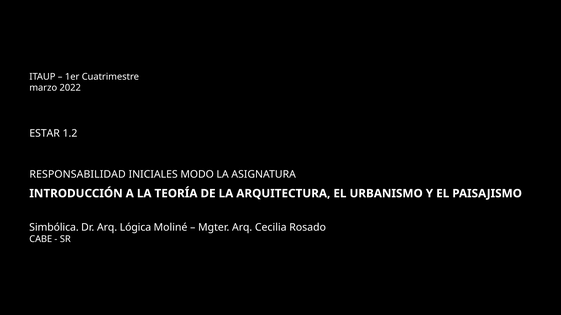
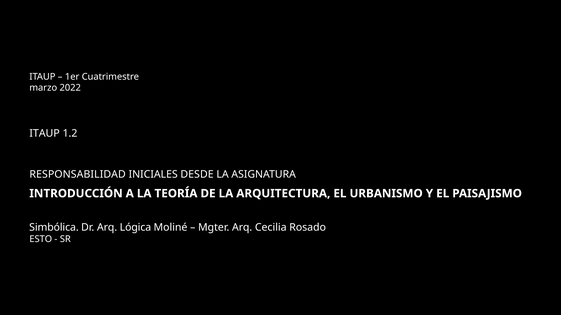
ESTAR at (45, 134): ESTAR -> ITAUP
MODO: MODO -> DESDE
CABE: CABE -> ESTO
